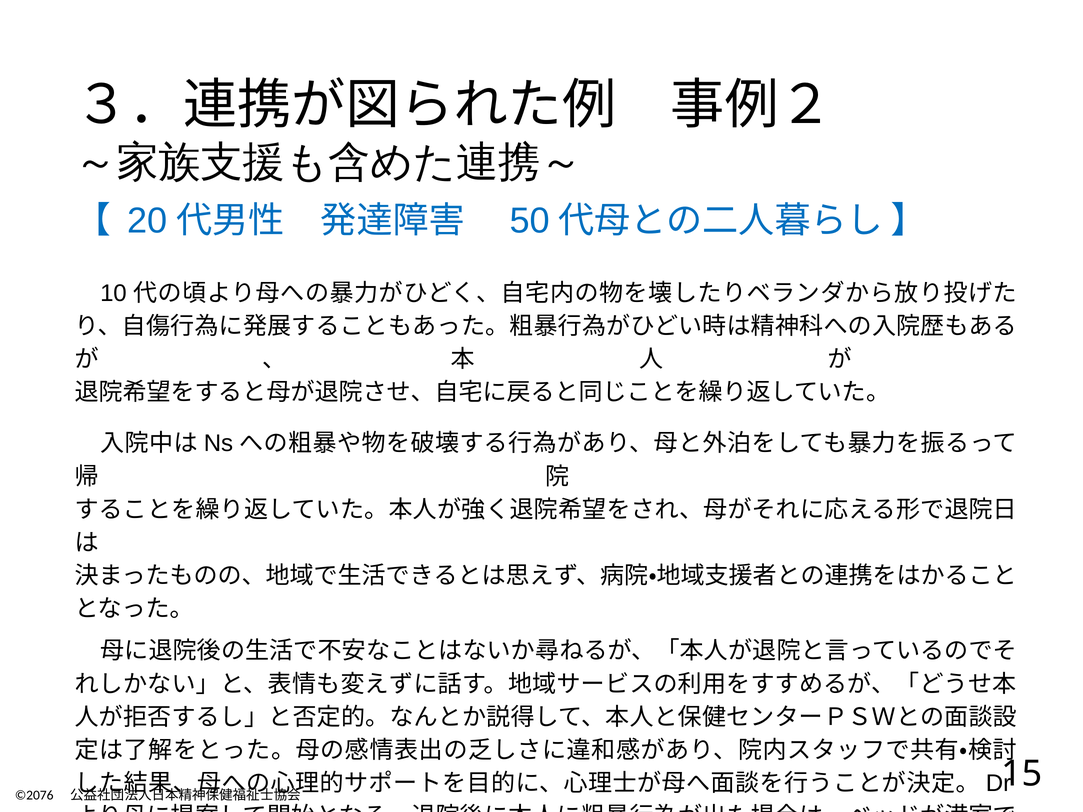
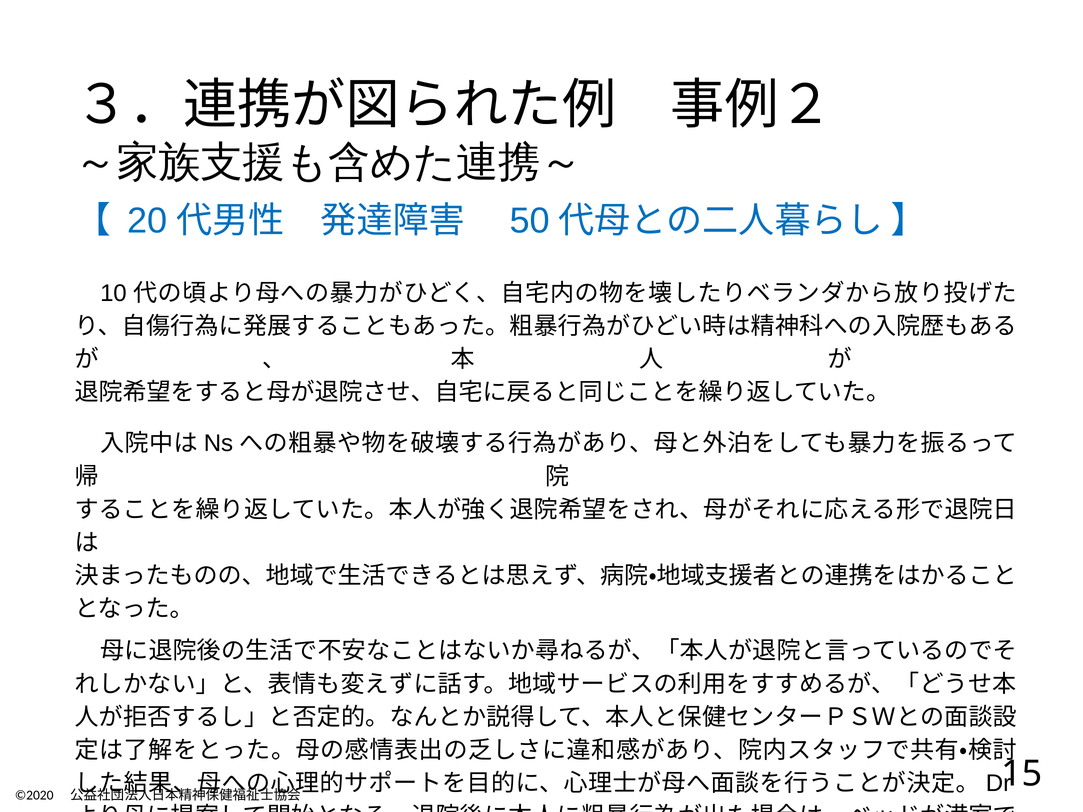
©2076: ©2076 -> ©2020
